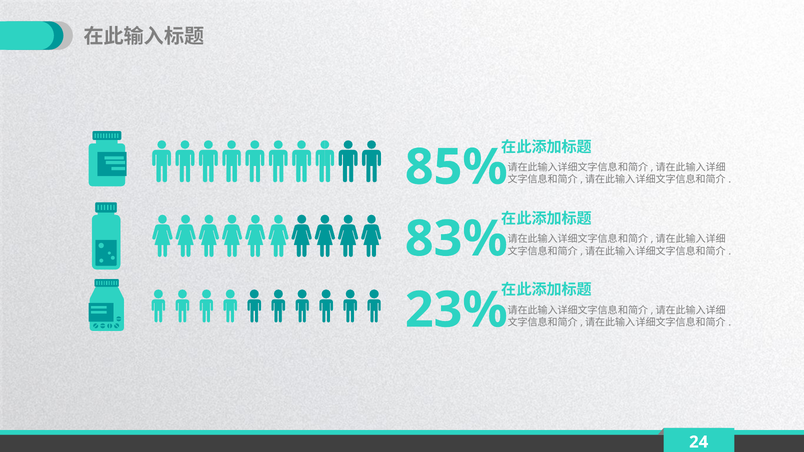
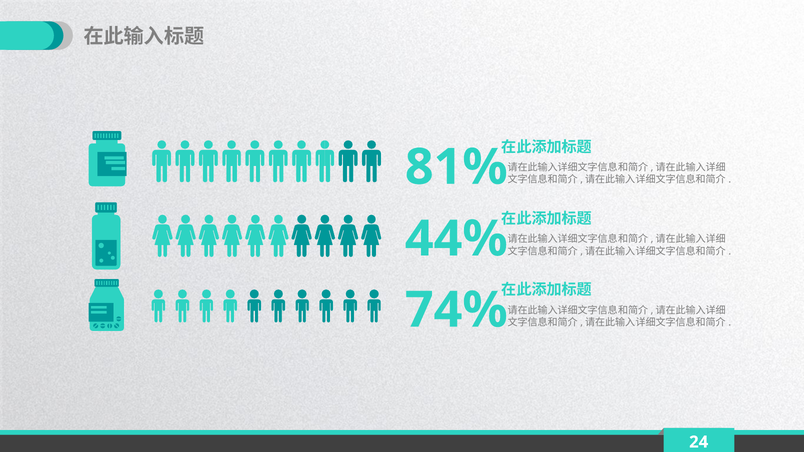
85%: 85% -> 81%
83%: 83% -> 44%
23%: 23% -> 74%
